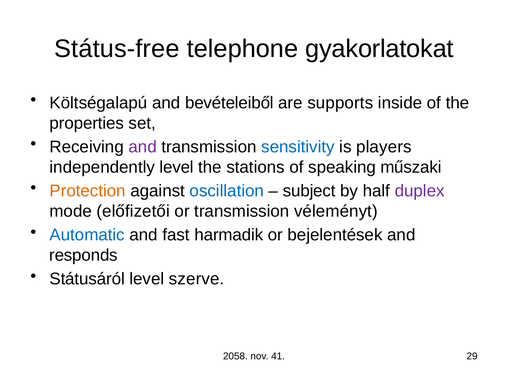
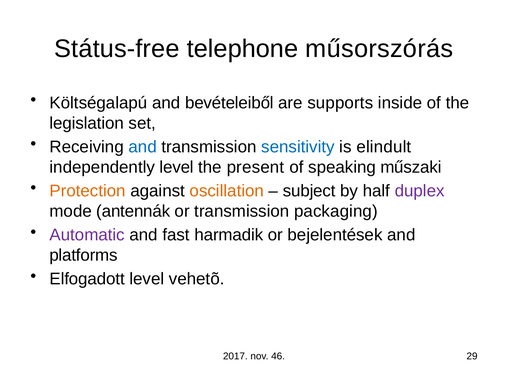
gyakorlatokat: gyakorlatokat -> műsorszórás
properties: properties -> legislation
and at (143, 147) colour: purple -> blue
players: players -> elindult
stations: stations -> present
oscillation colour: blue -> orange
előfizetői: előfizetői -> antennák
véleményt: véleményt -> packaging
Automatic colour: blue -> purple
responds: responds -> platforms
Státusáról: Státusáról -> Elfogadott
szerve: szerve -> vehetõ
2058: 2058 -> 2017
41: 41 -> 46
